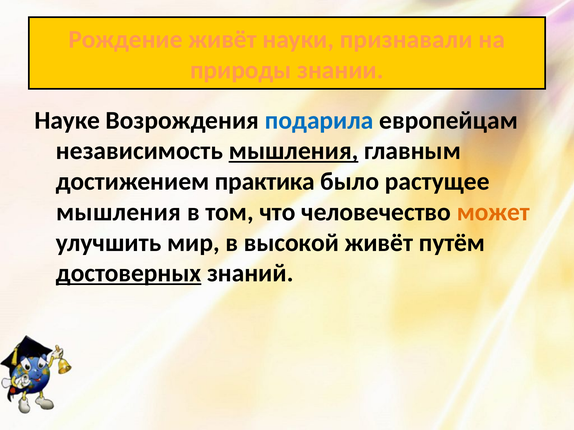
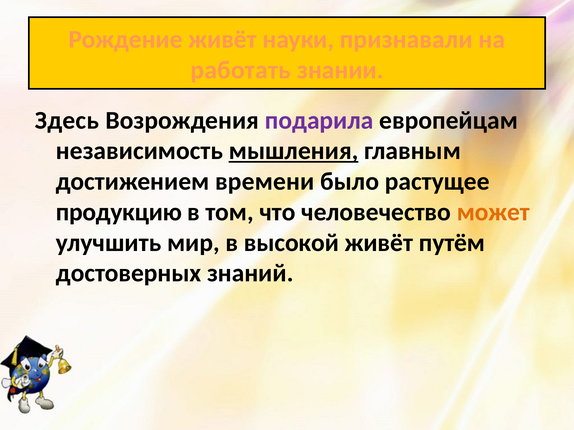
природы: природы -> работать
Науке: Науке -> Здесь
подарила colour: blue -> purple
практика: практика -> времени
мышления at (119, 212): мышления -> продукцию
достоверных underline: present -> none
